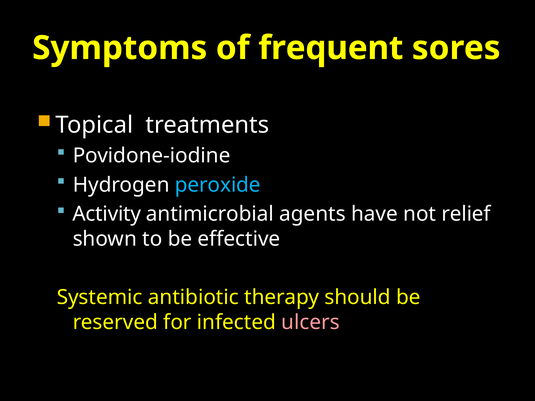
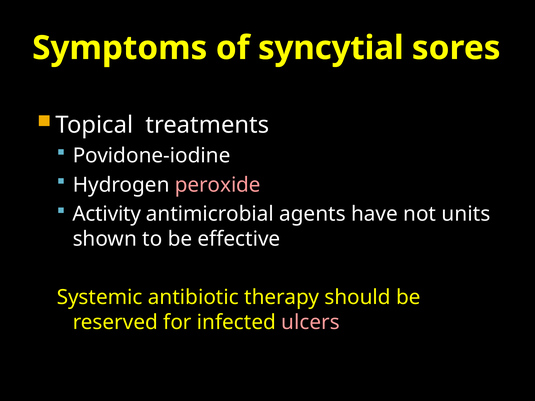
frequent: frequent -> syncytial
peroxide colour: light blue -> pink
relief: relief -> units
